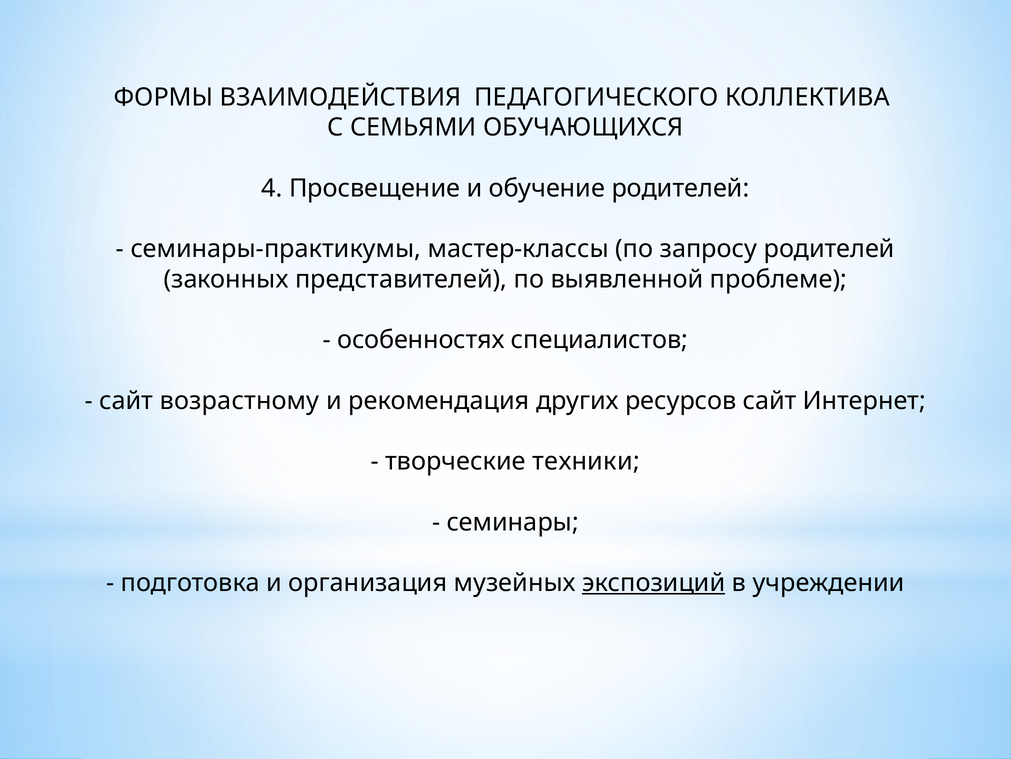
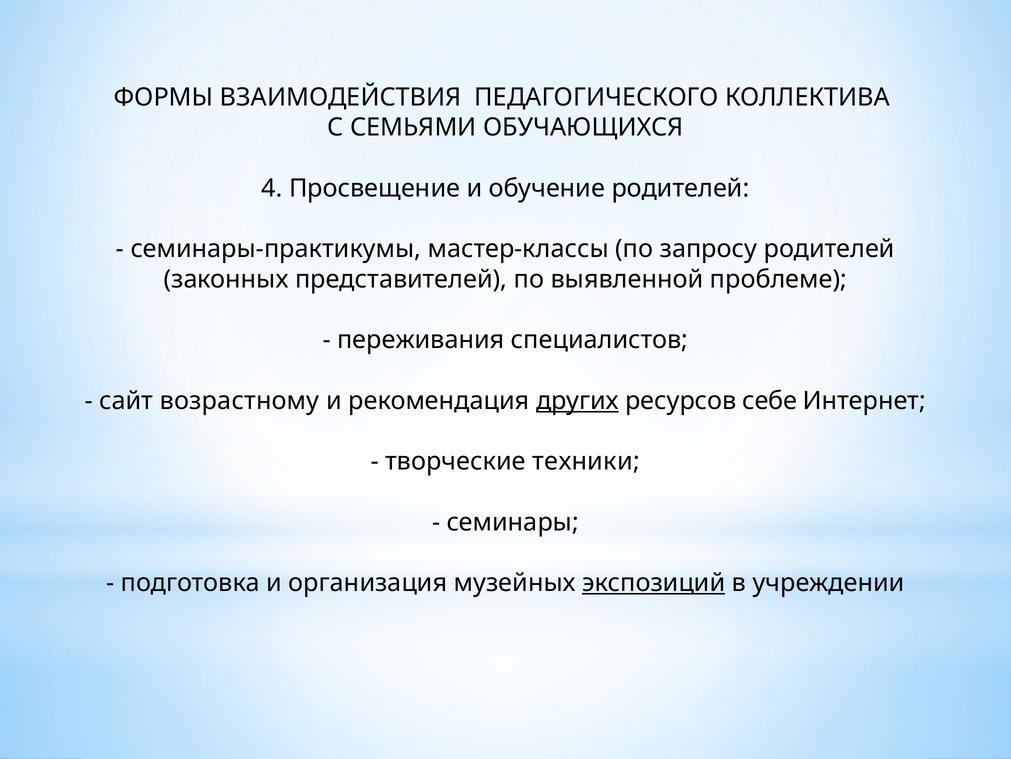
особенностях: особенностях -> переживания
других underline: none -> present
ресурсов сайт: сайт -> себе
